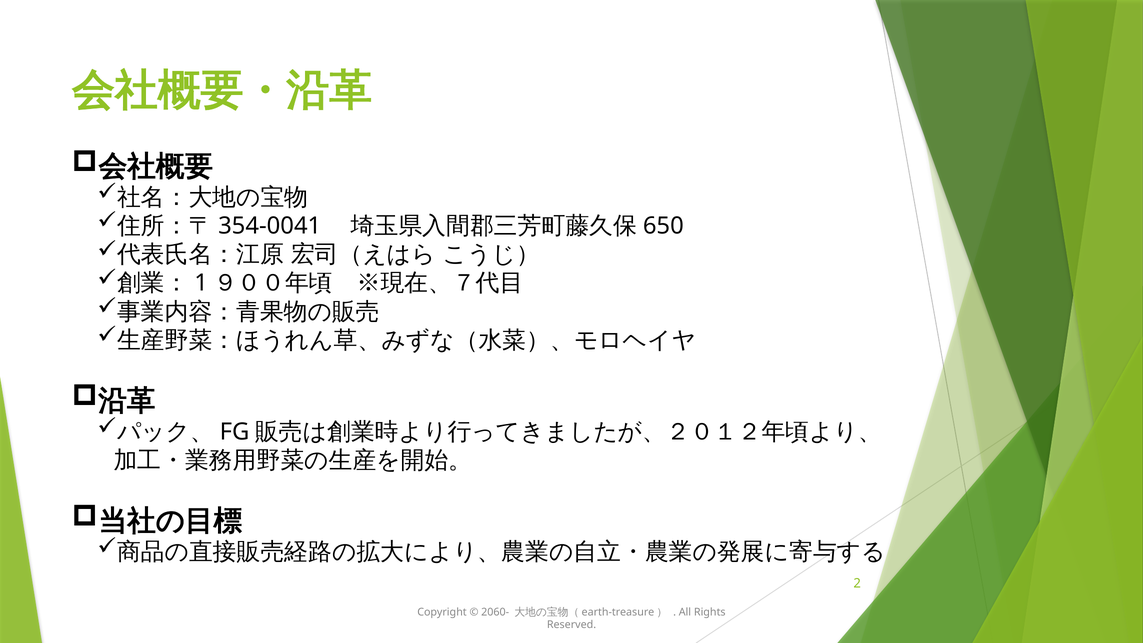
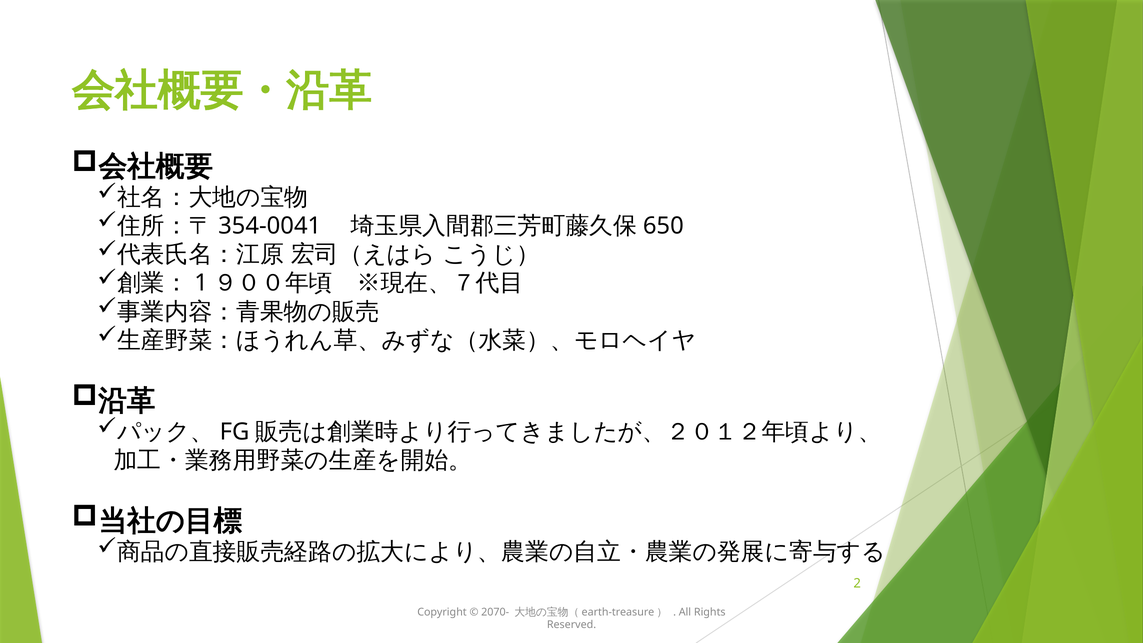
2060-: 2060- -> 2070-
